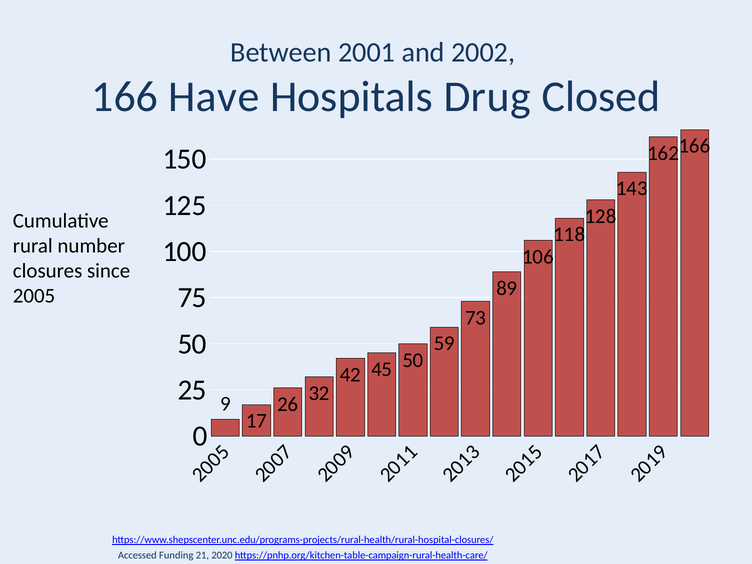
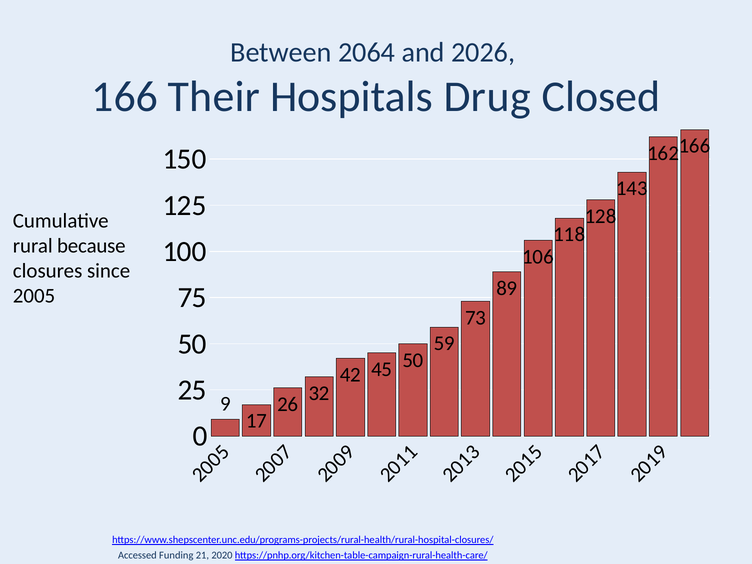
2001: 2001 -> 2064
2002: 2002 -> 2026
Have: Have -> Their
number: number -> because
